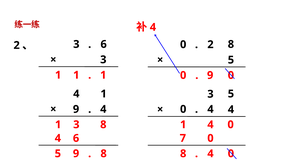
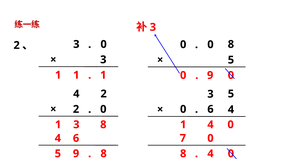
4 at (153, 27): 4 -> 3
0 2: 2 -> 0
3 6: 6 -> 0
4 1: 1 -> 2
9 at (76, 109): 9 -> 2
4 at (210, 109): 4 -> 6
4 at (103, 109): 4 -> 0
